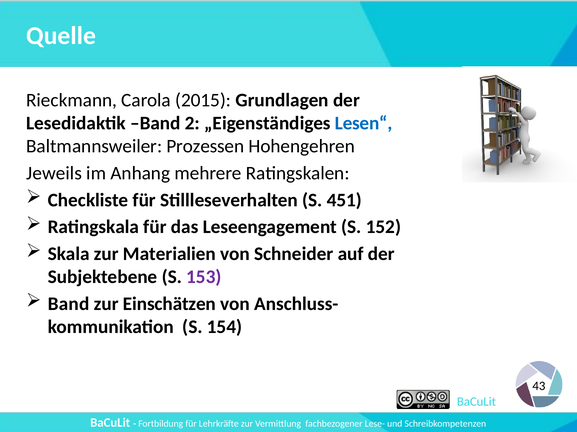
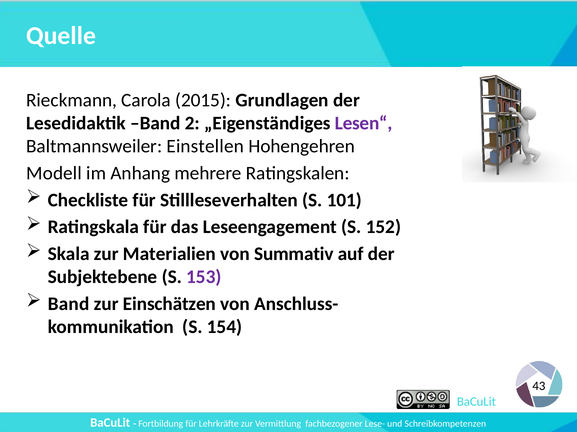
Lesen“ colour: blue -> purple
Prozessen: Prozessen -> Einstellen
Jeweils: Jeweils -> Modell
451: 451 -> 101
Schneider: Schneider -> Summativ
